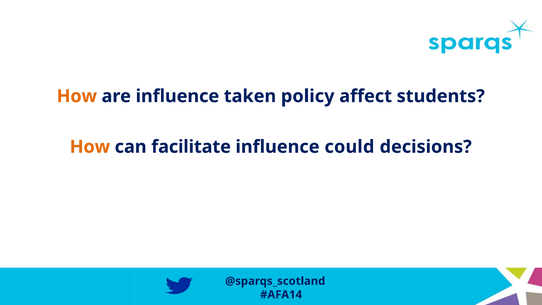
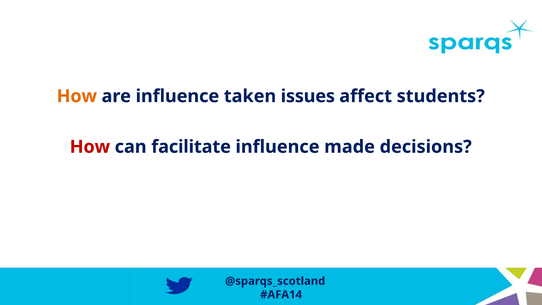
policy: policy -> issues
How at (90, 147) colour: orange -> red
could: could -> made
